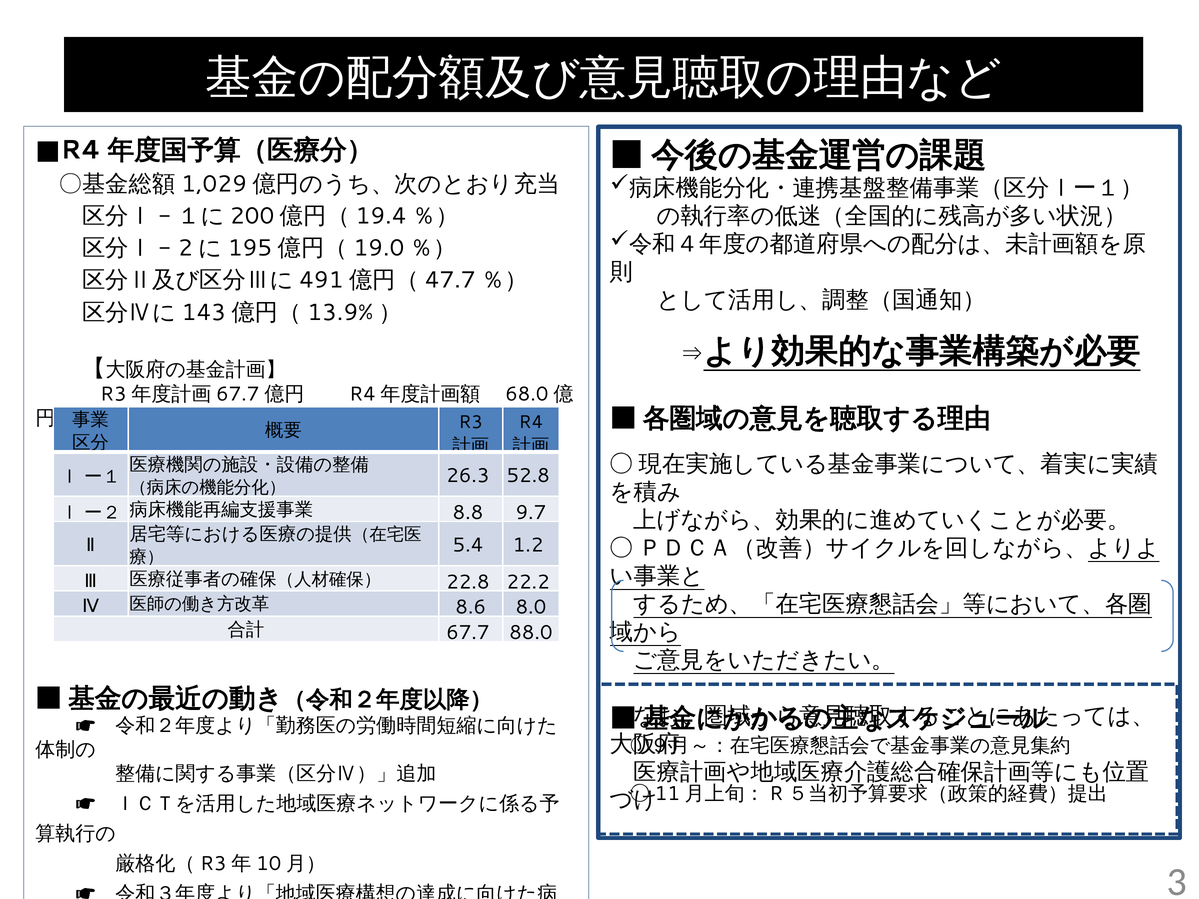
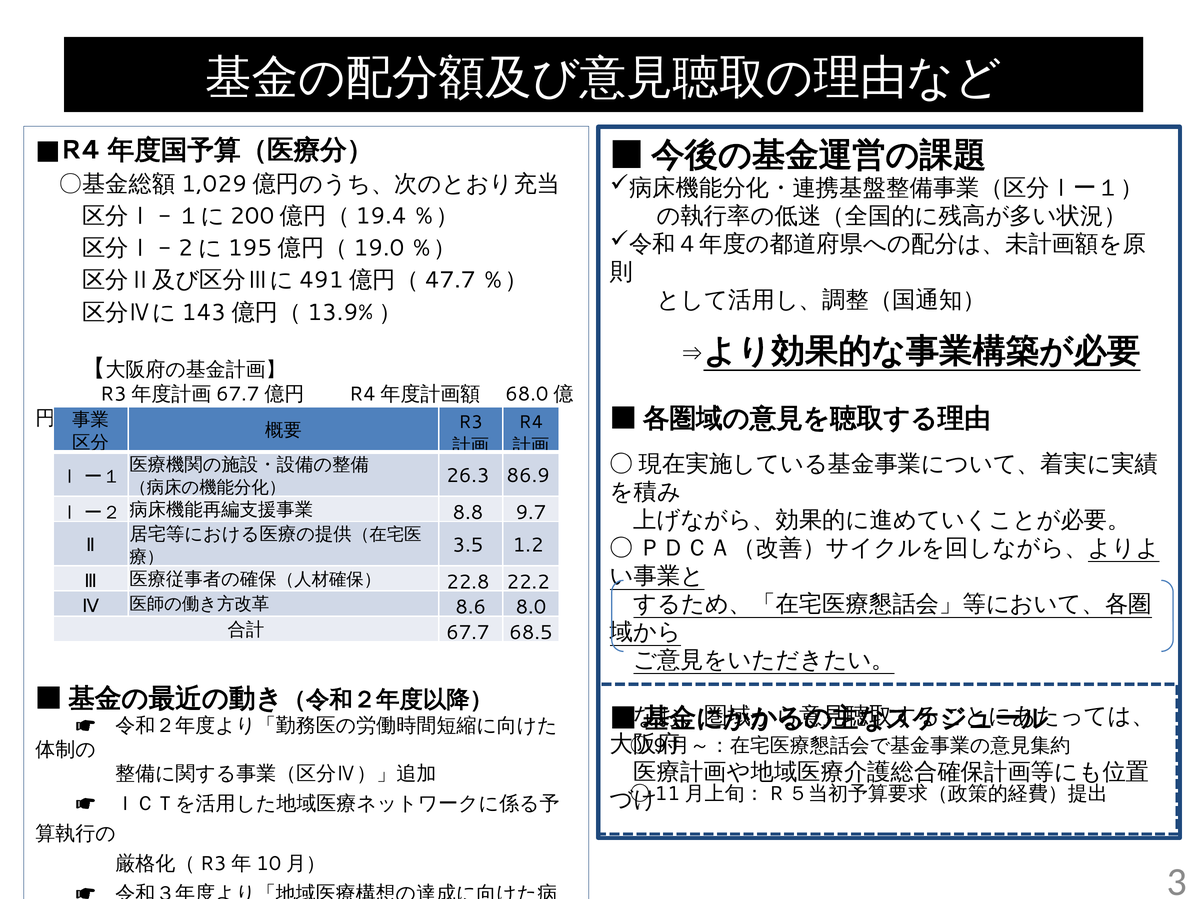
52.8: 52.8 -> 86.9
5.4: 5.4 -> 3.5
88.0: 88.0 -> 68.5
